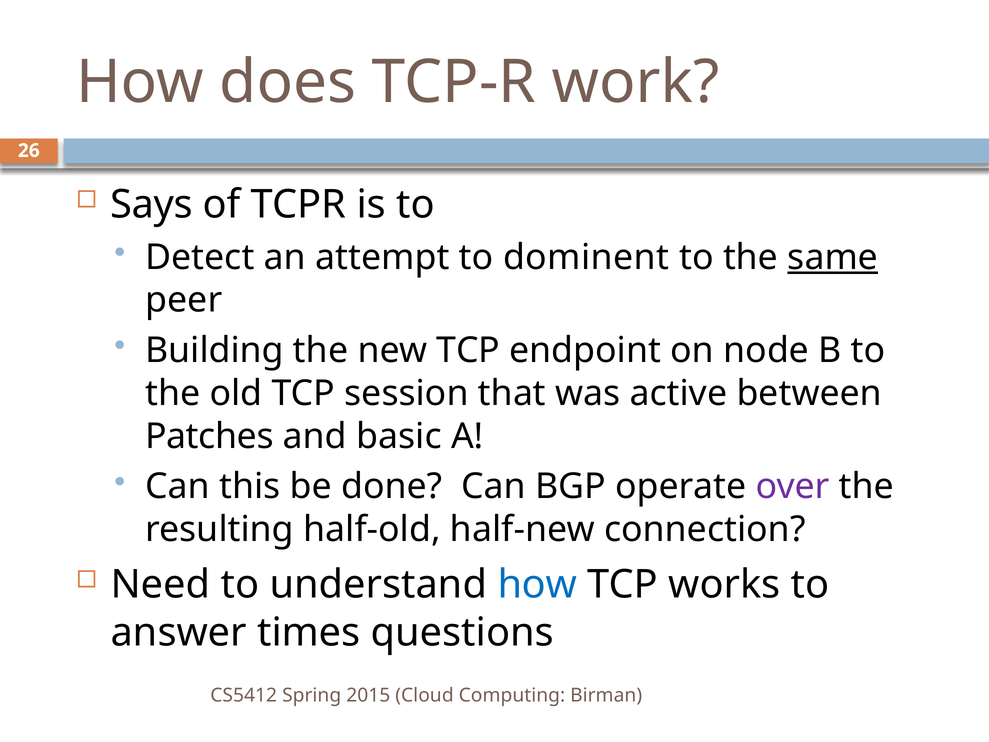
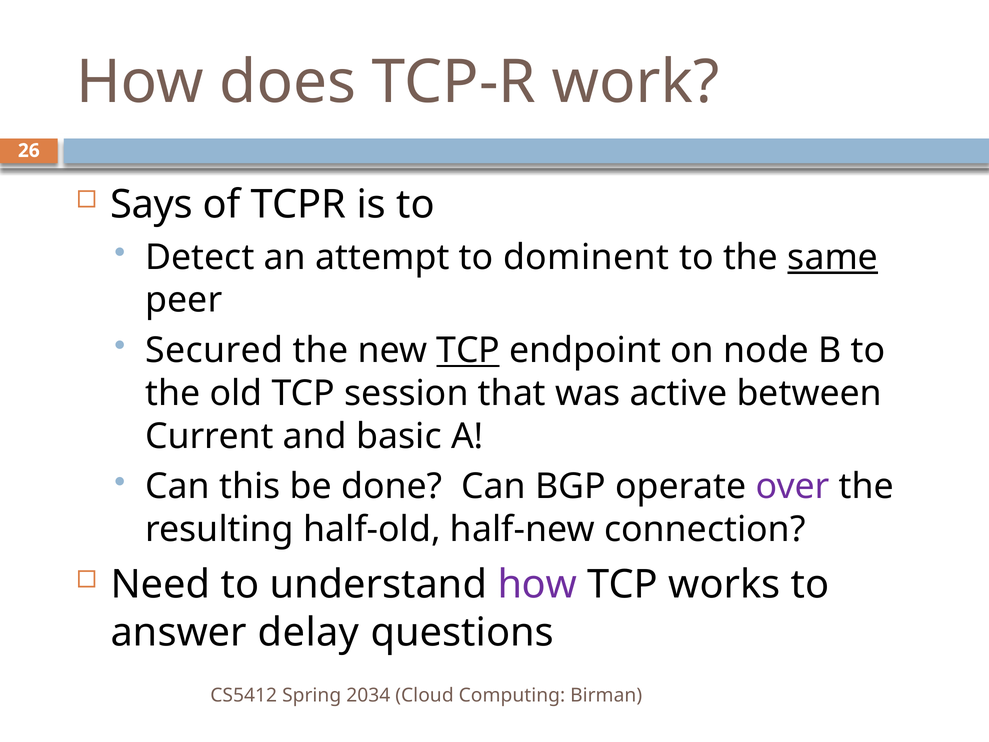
Building: Building -> Secured
TCP at (468, 350) underline: none -> present
Patches: Patches -> Current
how at (537, 585) colour: blue -> purple
times: times -> delay
2015: 2015 -> 2034
